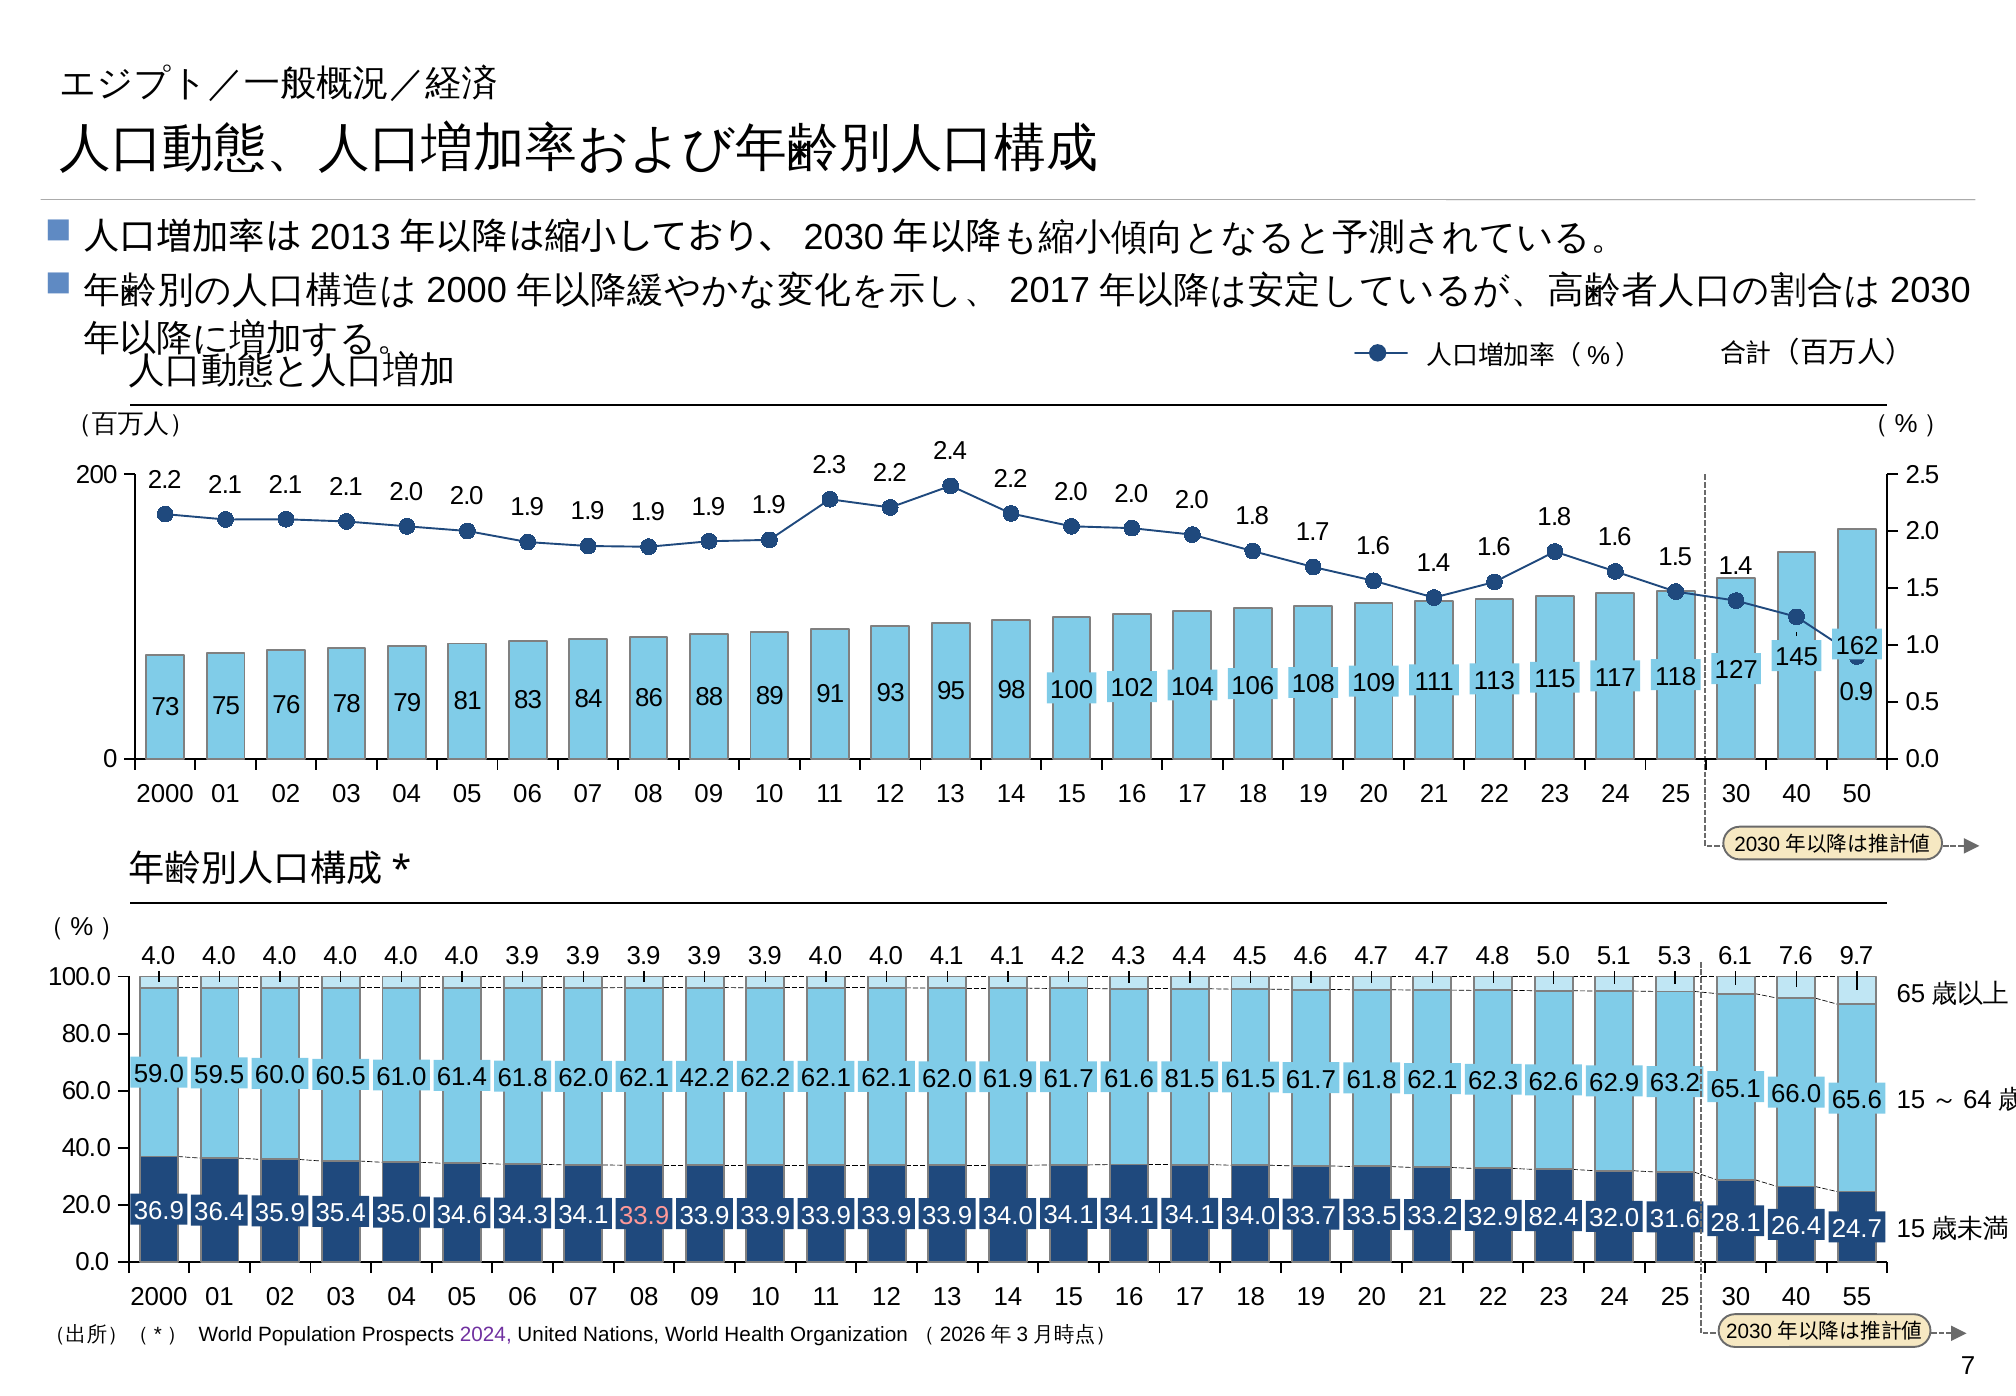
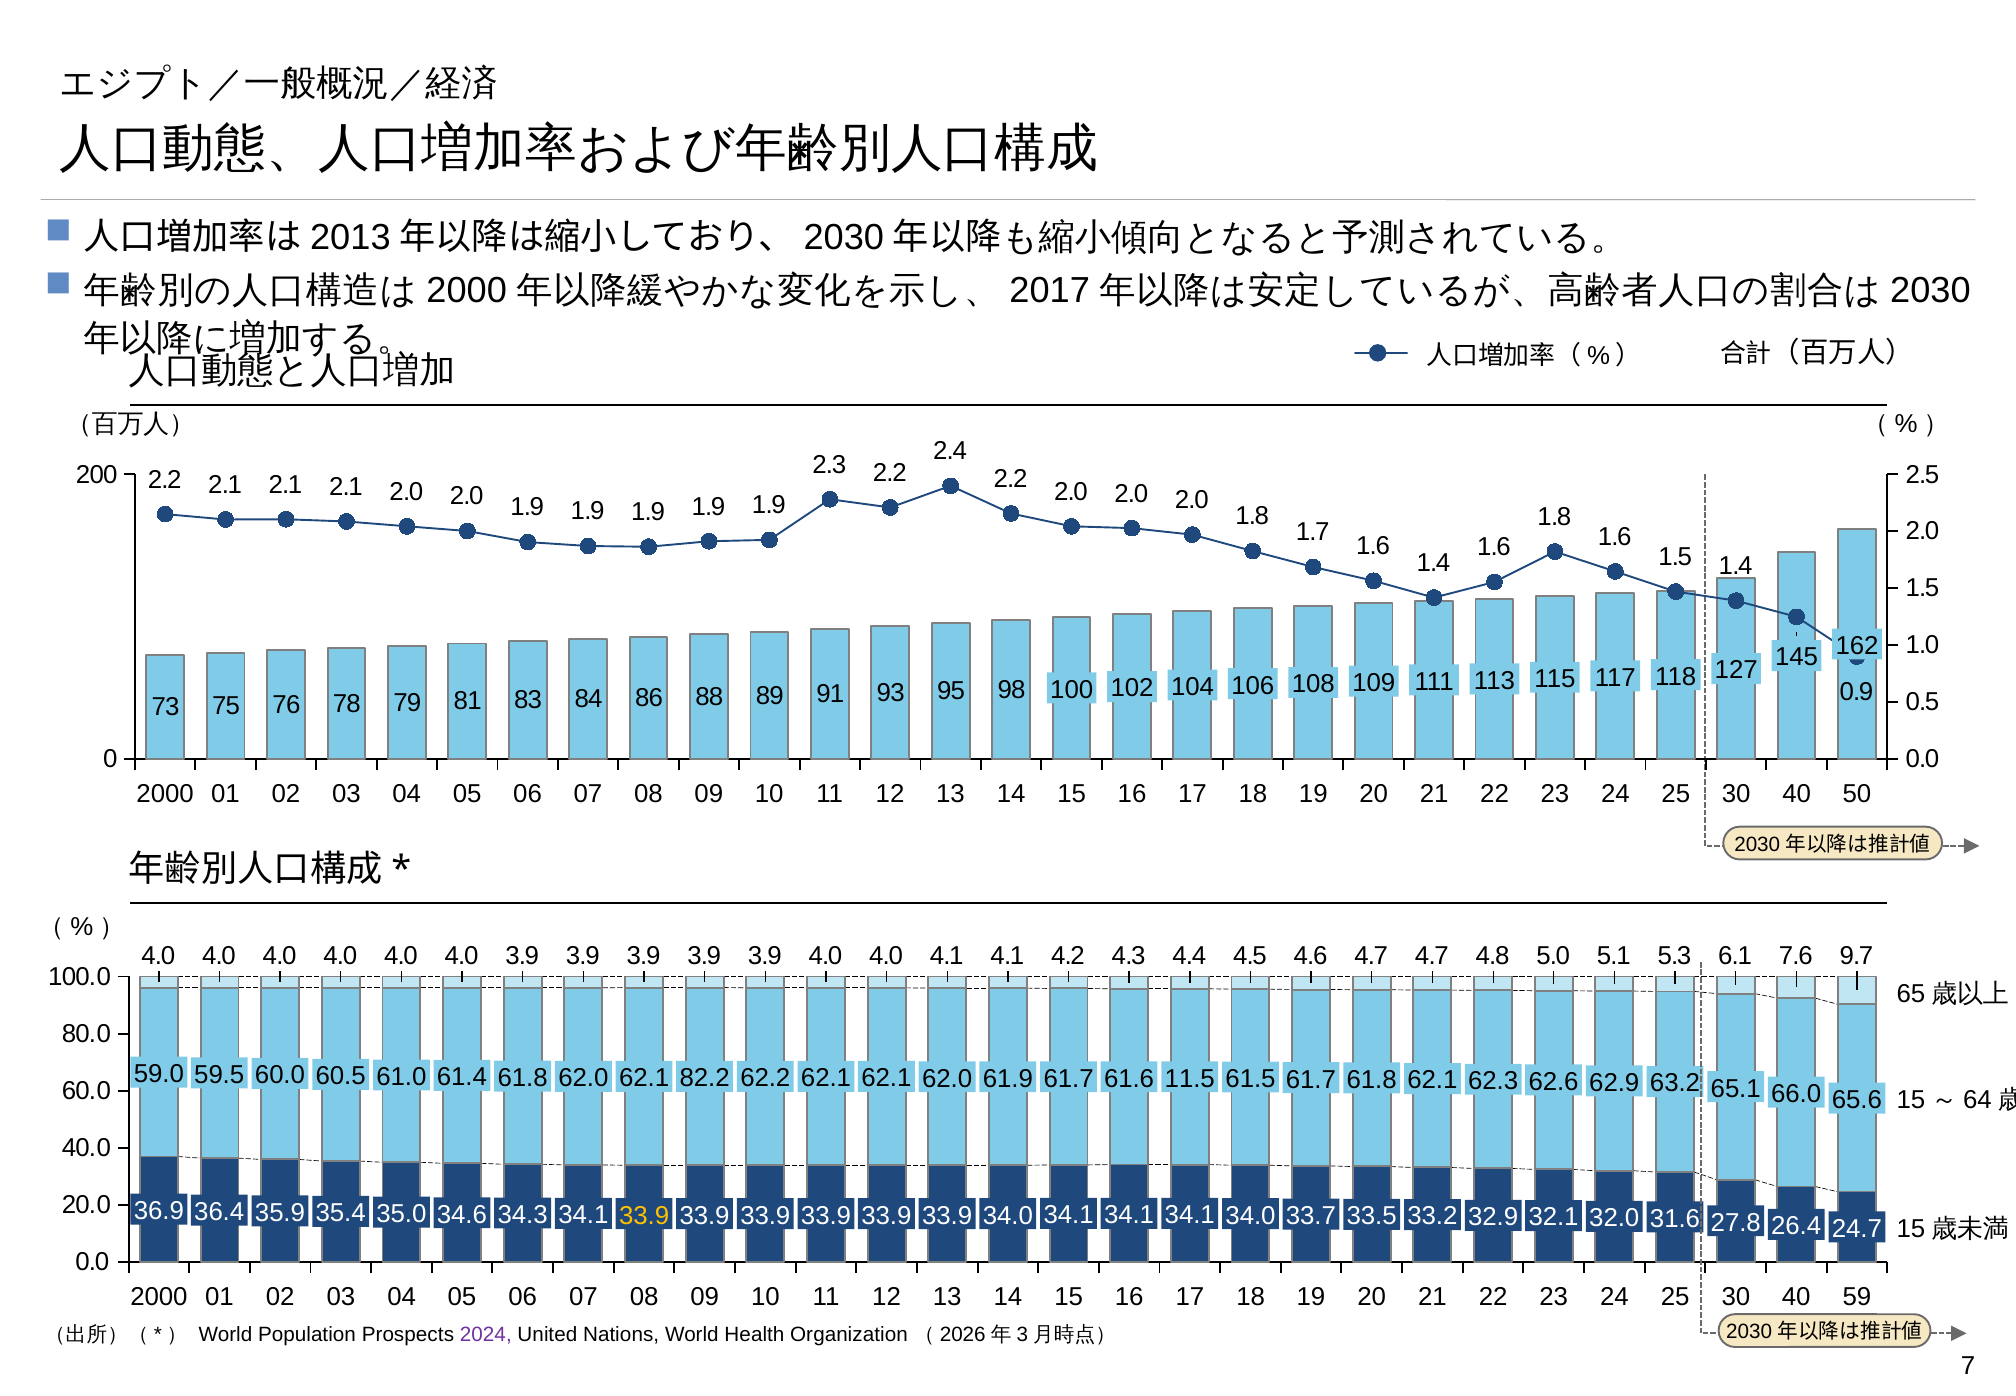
42.2: 42.2 -> 82.2
81.5: 81.5 -> 11.5
33.9 at (644, 1215) colour: pink -> yellow
82.4: 82.4 -> 32.1
28.1: 28.1 -> 27.8
55: 55 -> 59
